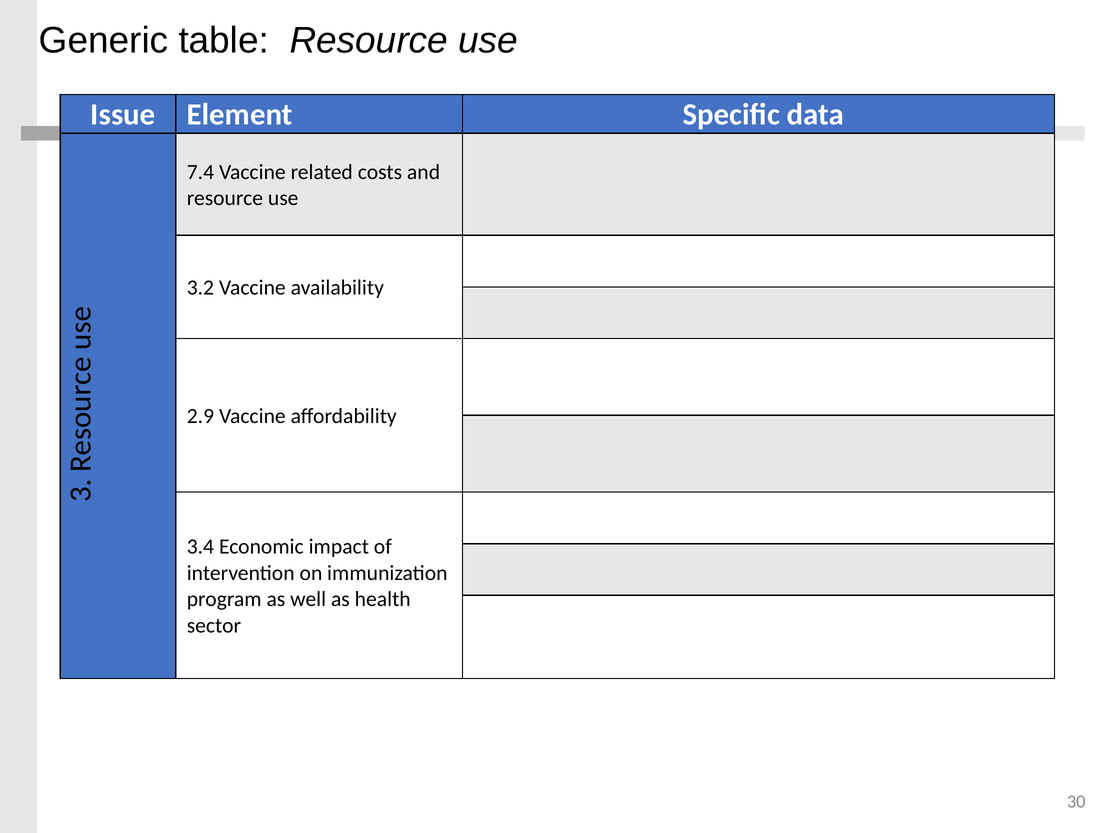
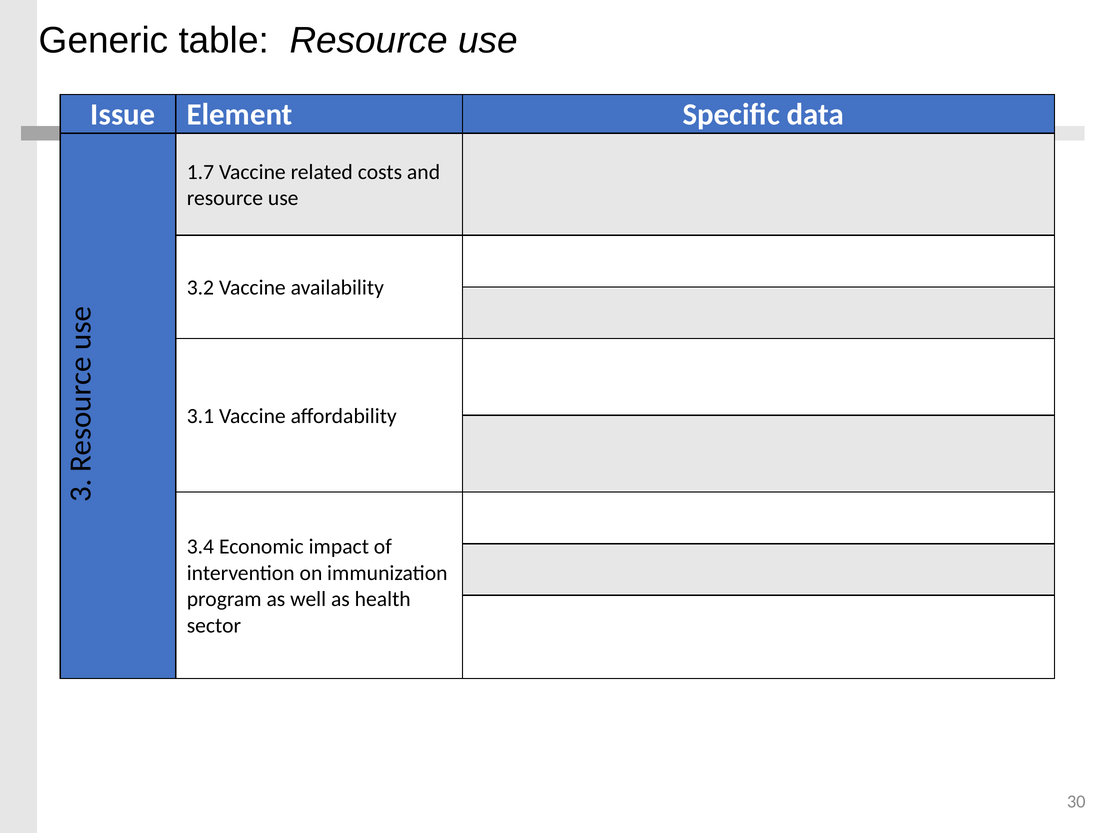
7.4: 7.4 -> 1.7
2.9: 2.9 -> 3.1
